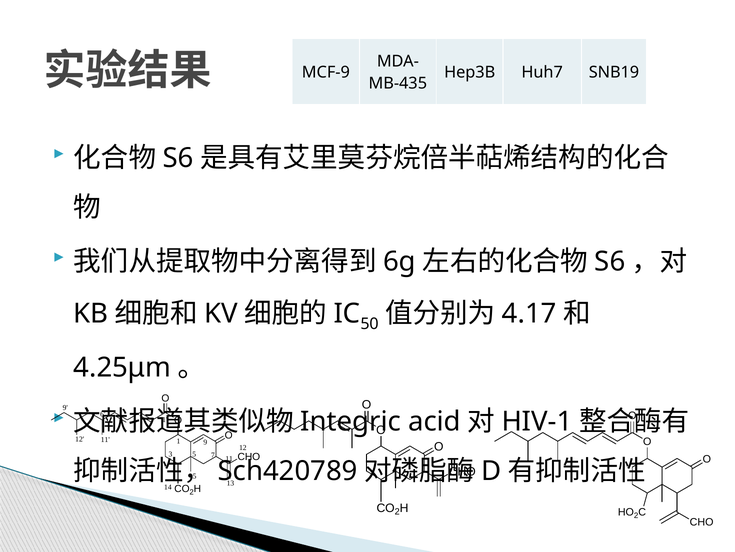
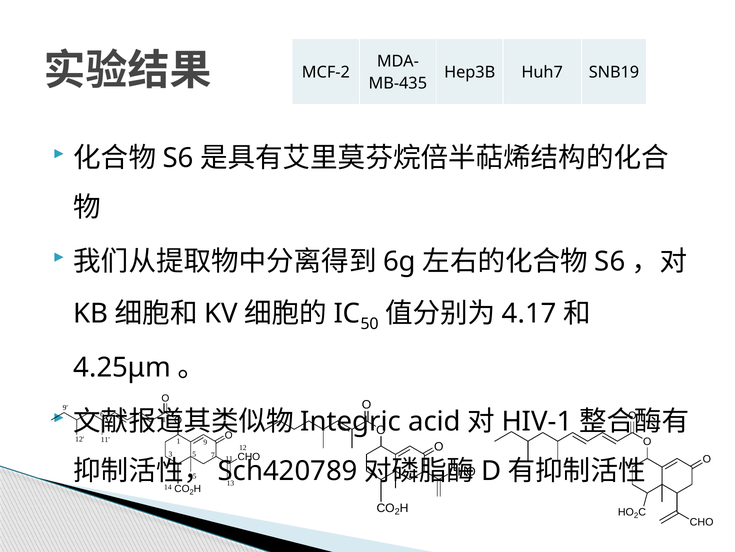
MCF-9: MCF-9 -> MCF-2
